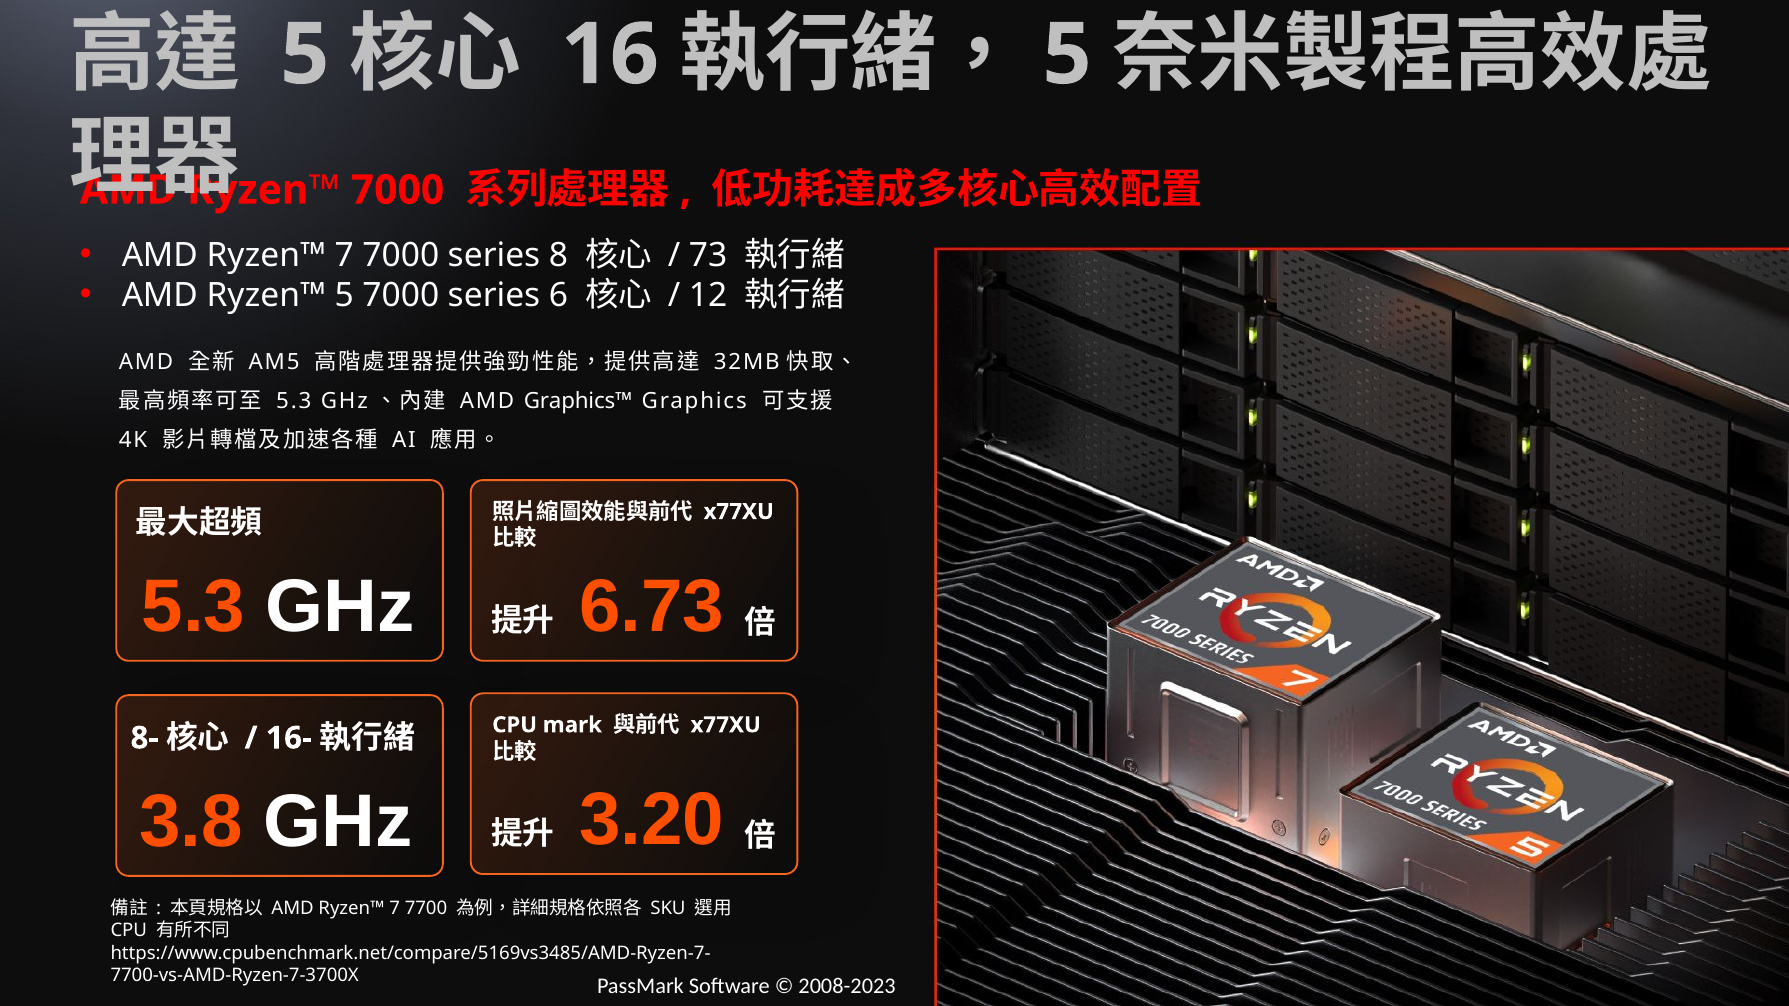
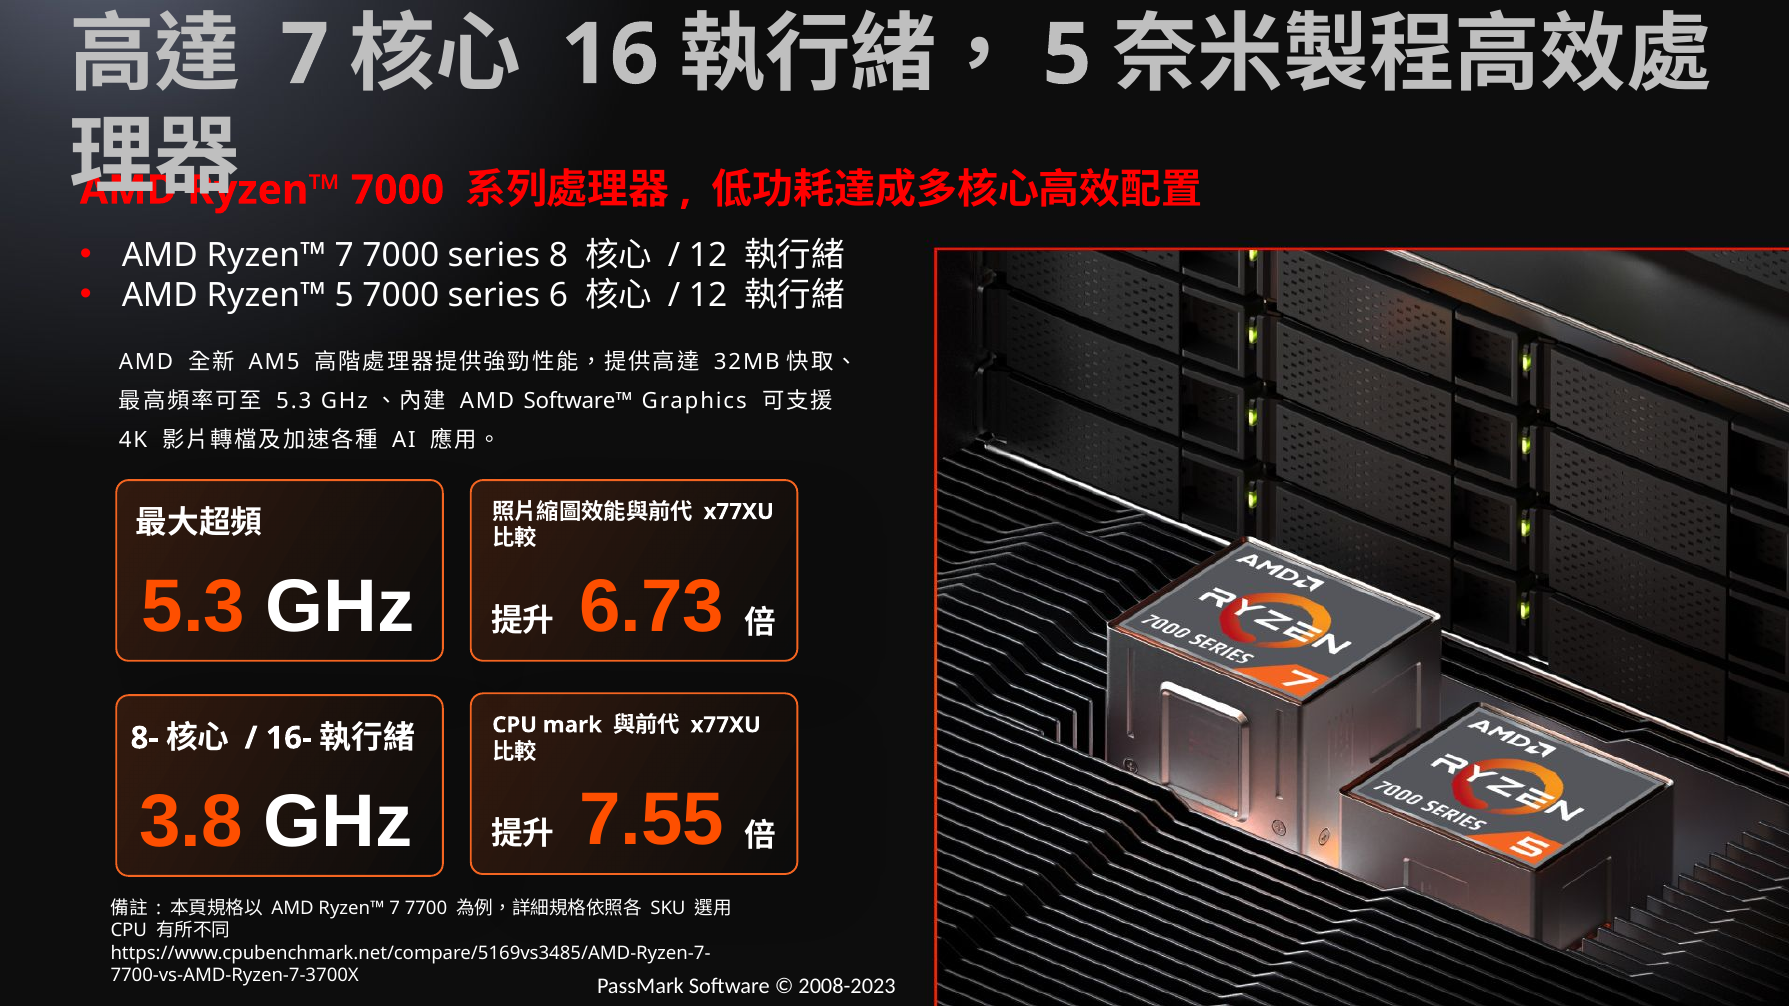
5 at (305, 55): 5 -> 7
73 at (708, 256): 73 -> 12
Graphics™: Graphics™ -> Software™
3.20: 3.20 -> 7.55
